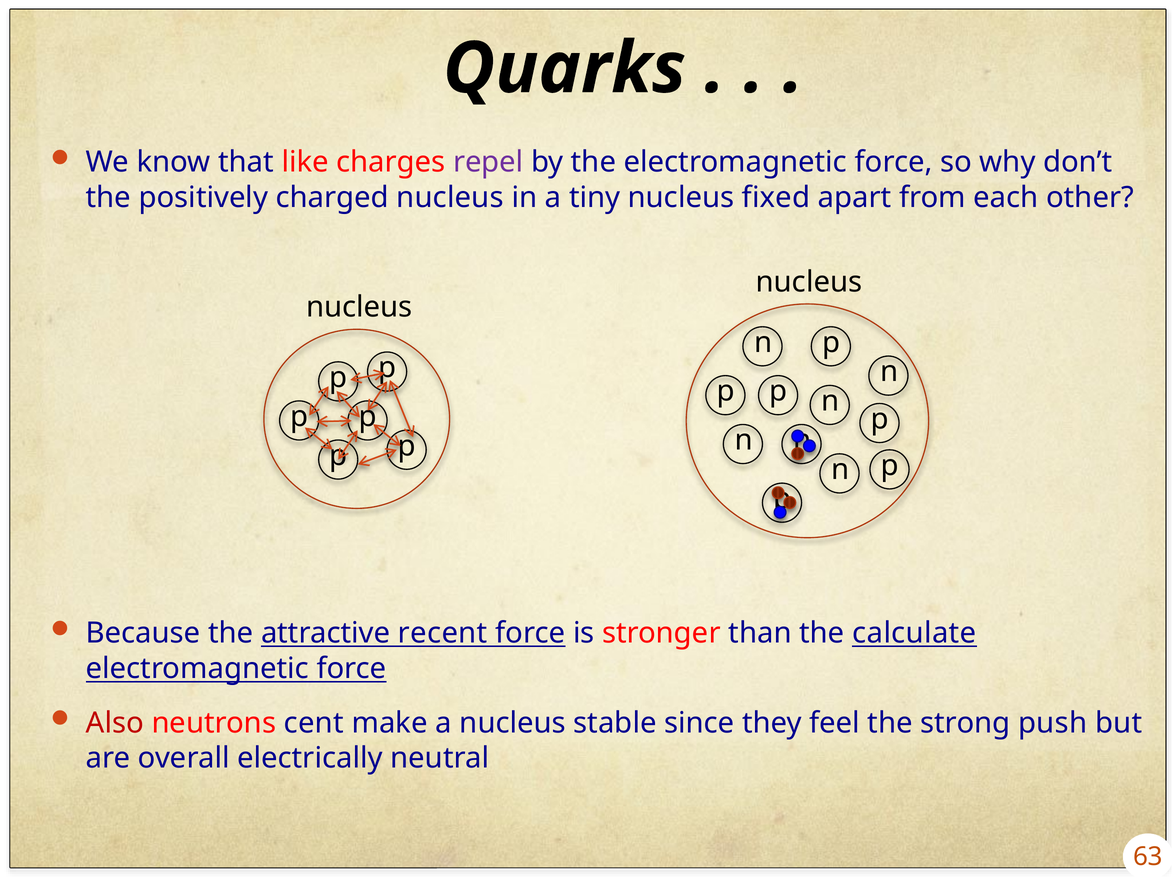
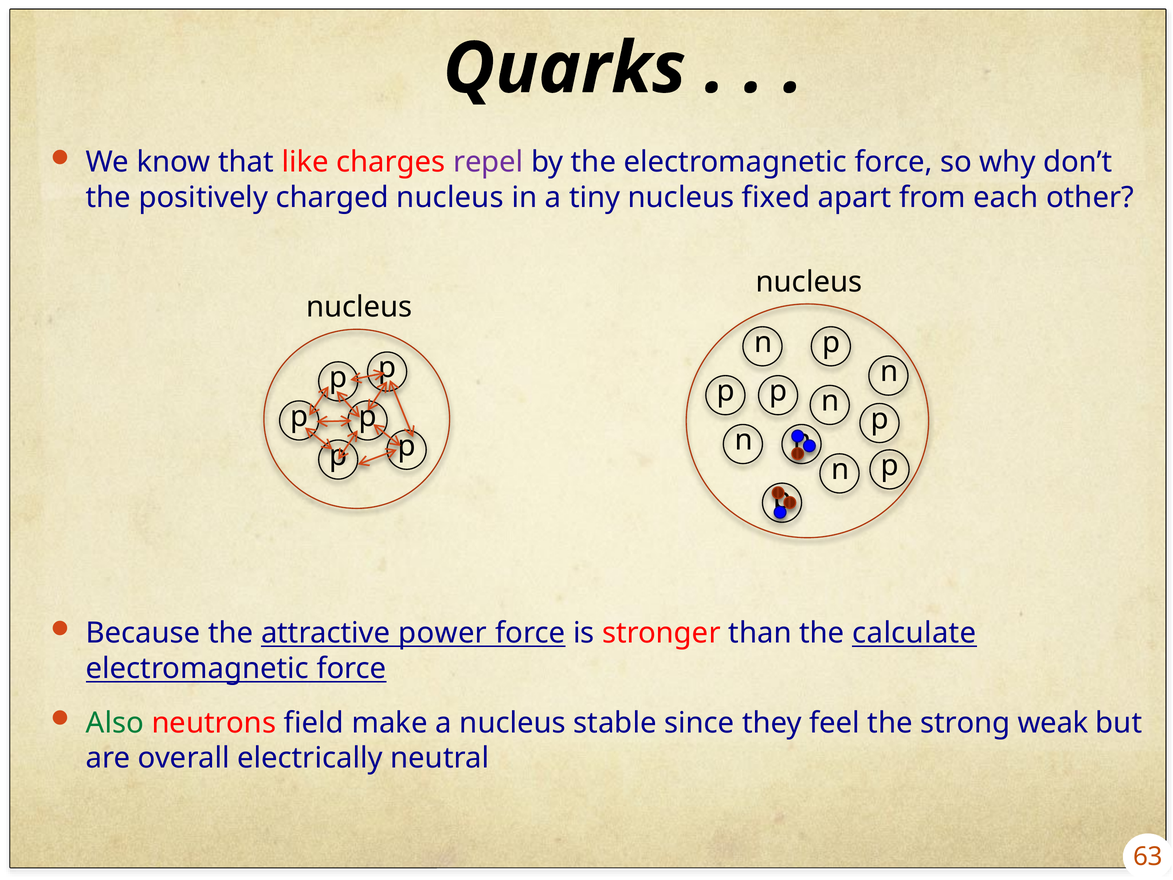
recent: recent -> power
Also colour: red -> green
cent: cent -> field
push: push -> weak
